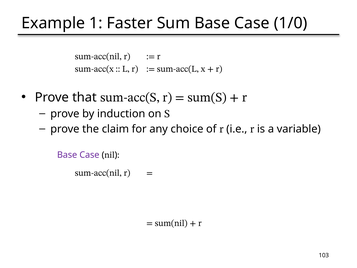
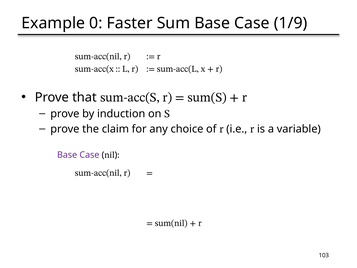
1: 1 -> 0
1/0: 1/0 -> 1/9
